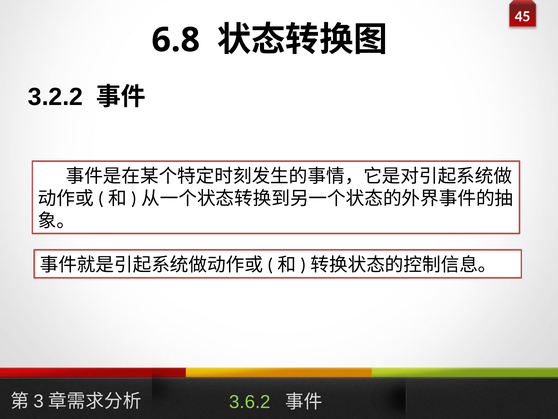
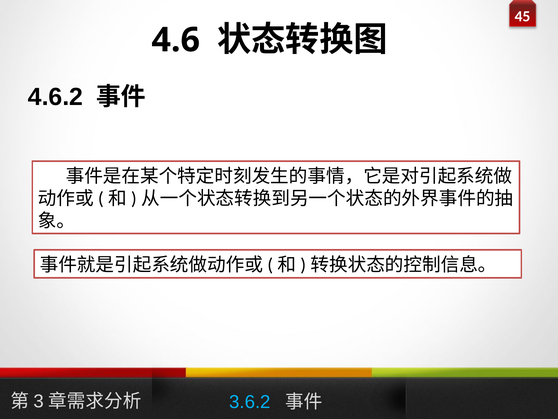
6.8: 6.8 -> 4.6
3.2.2: 3.2.2 -> 4.6.2
3.6.2 colour: light green -> light blue
